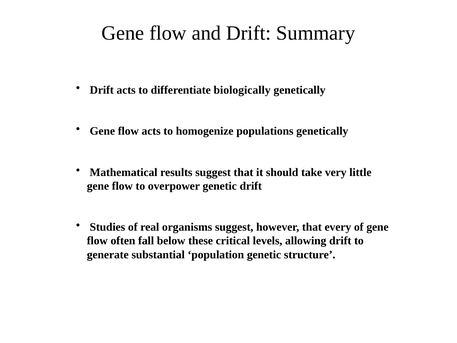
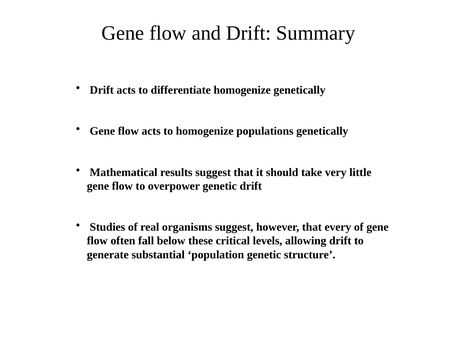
differentiate biologically: biologically -> homogenize
